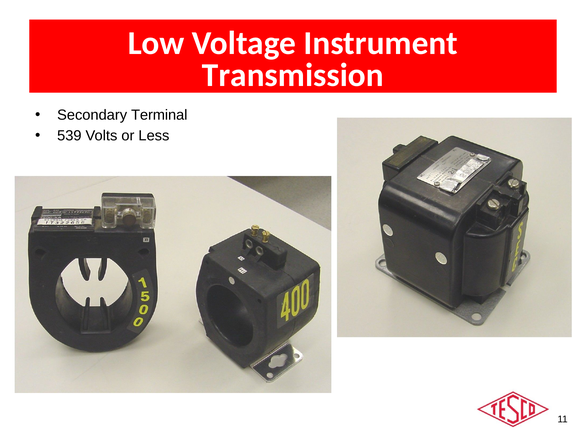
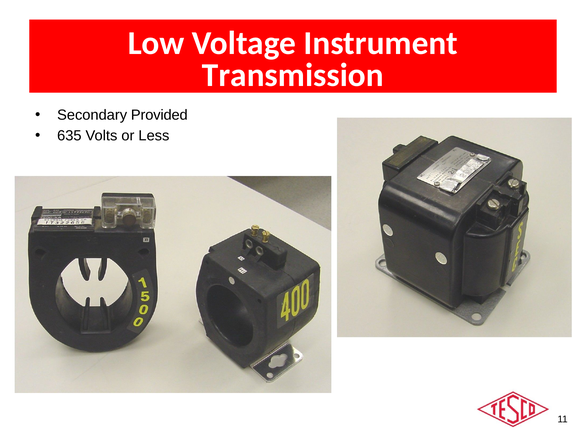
Terminal: Terminal -> Provided
539: 539 -> 635
